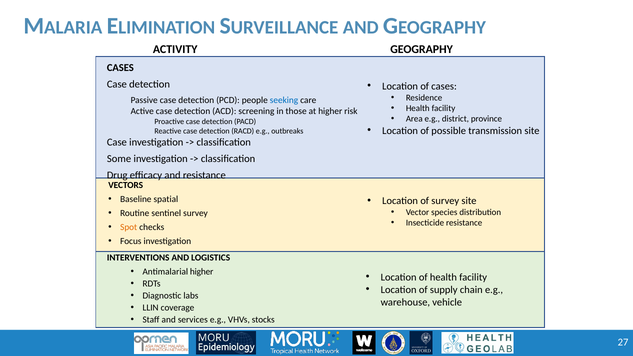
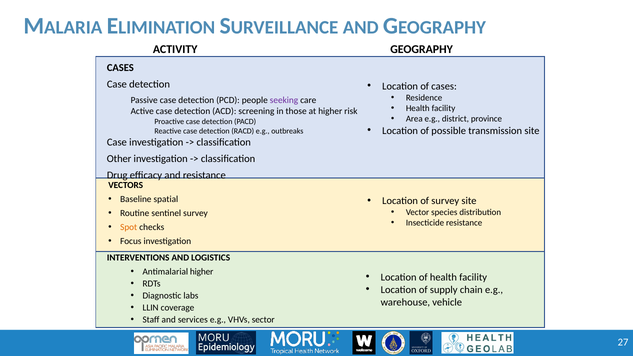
seeking colour: blue -> purple
Some: Some -> Other
stocks: stocks -> sector
